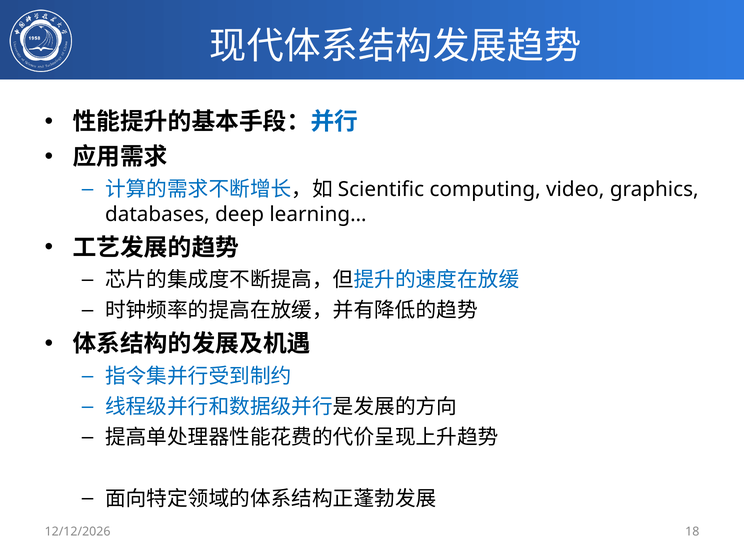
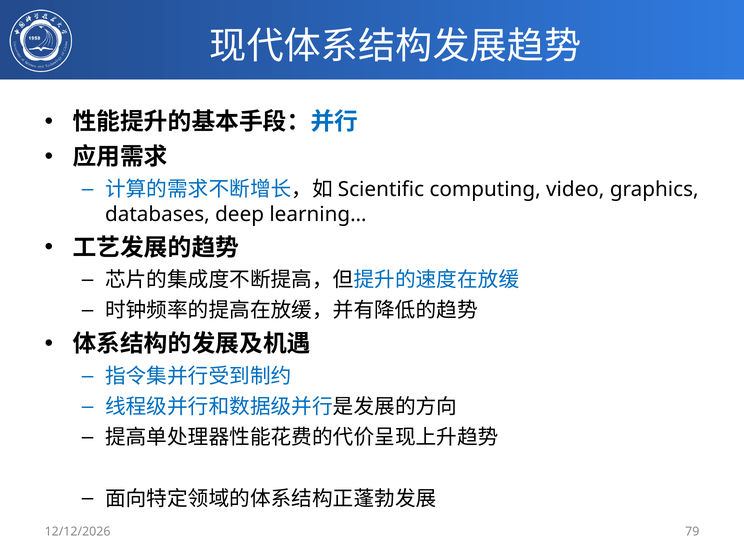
18: 18 -> 79
